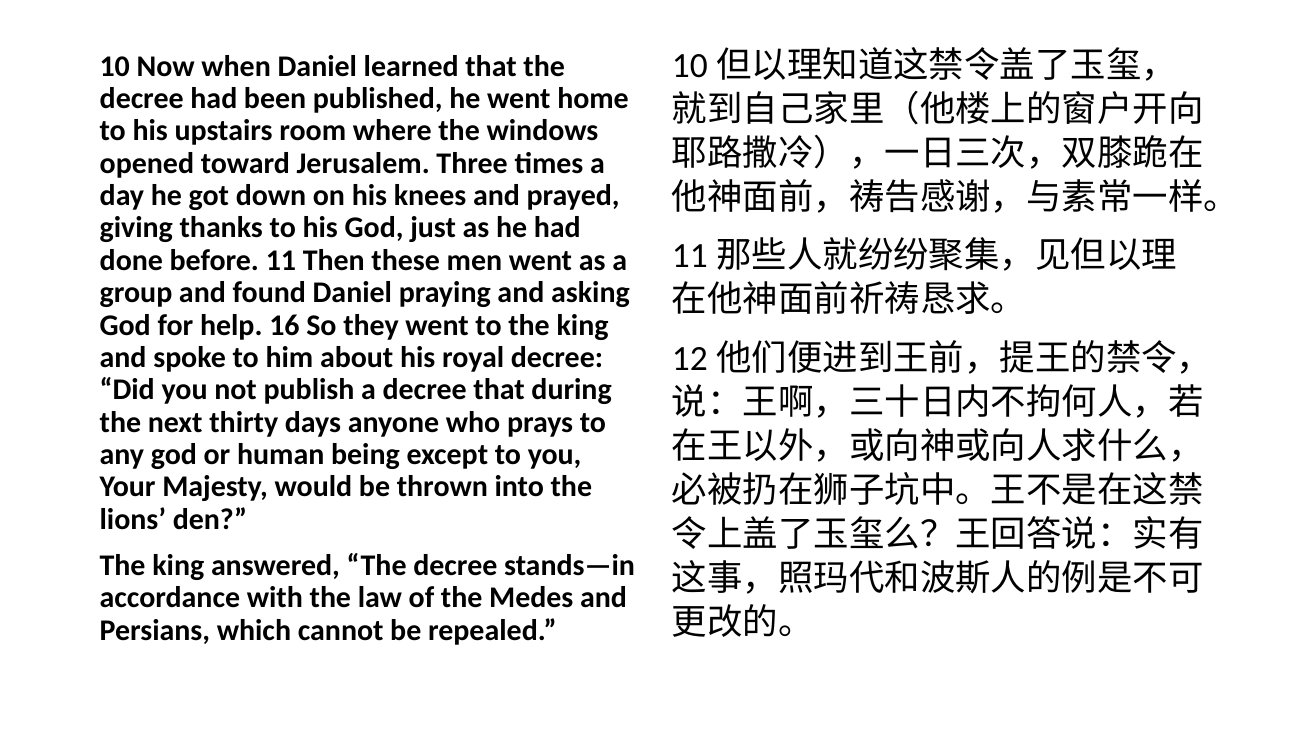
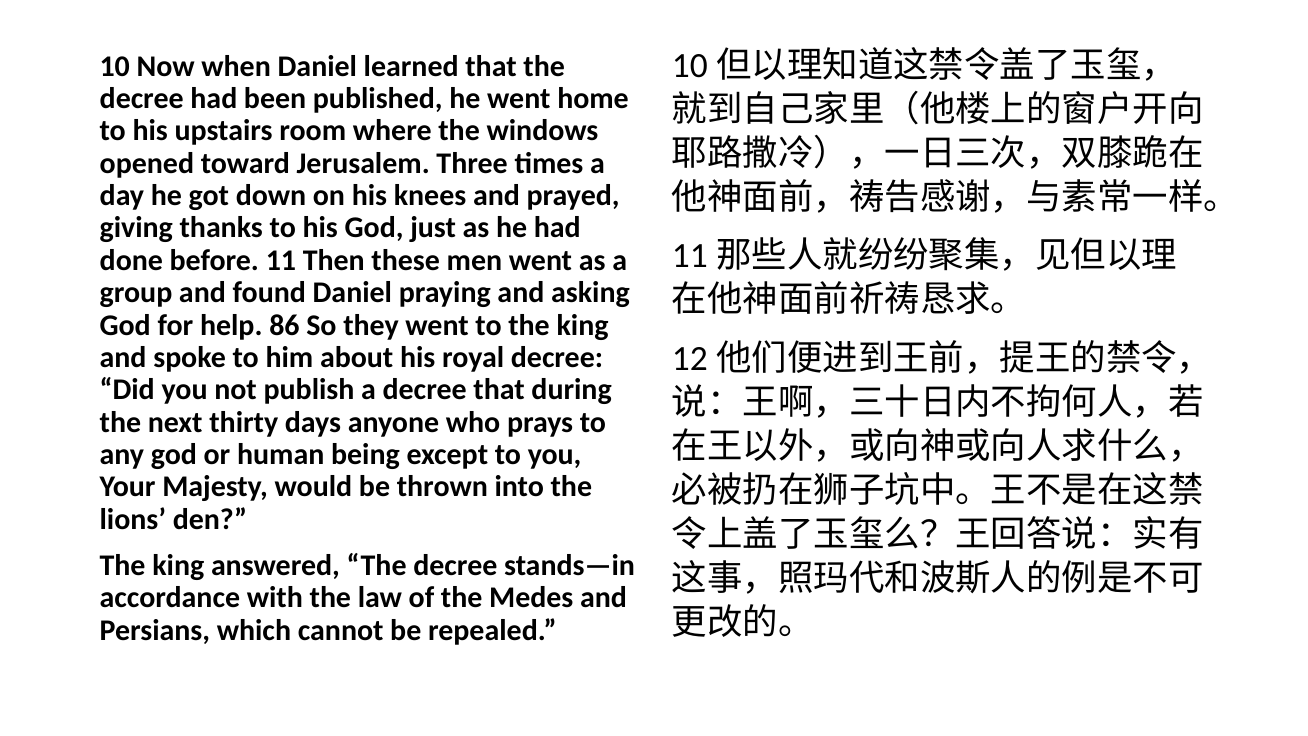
16: 16 -> 86
